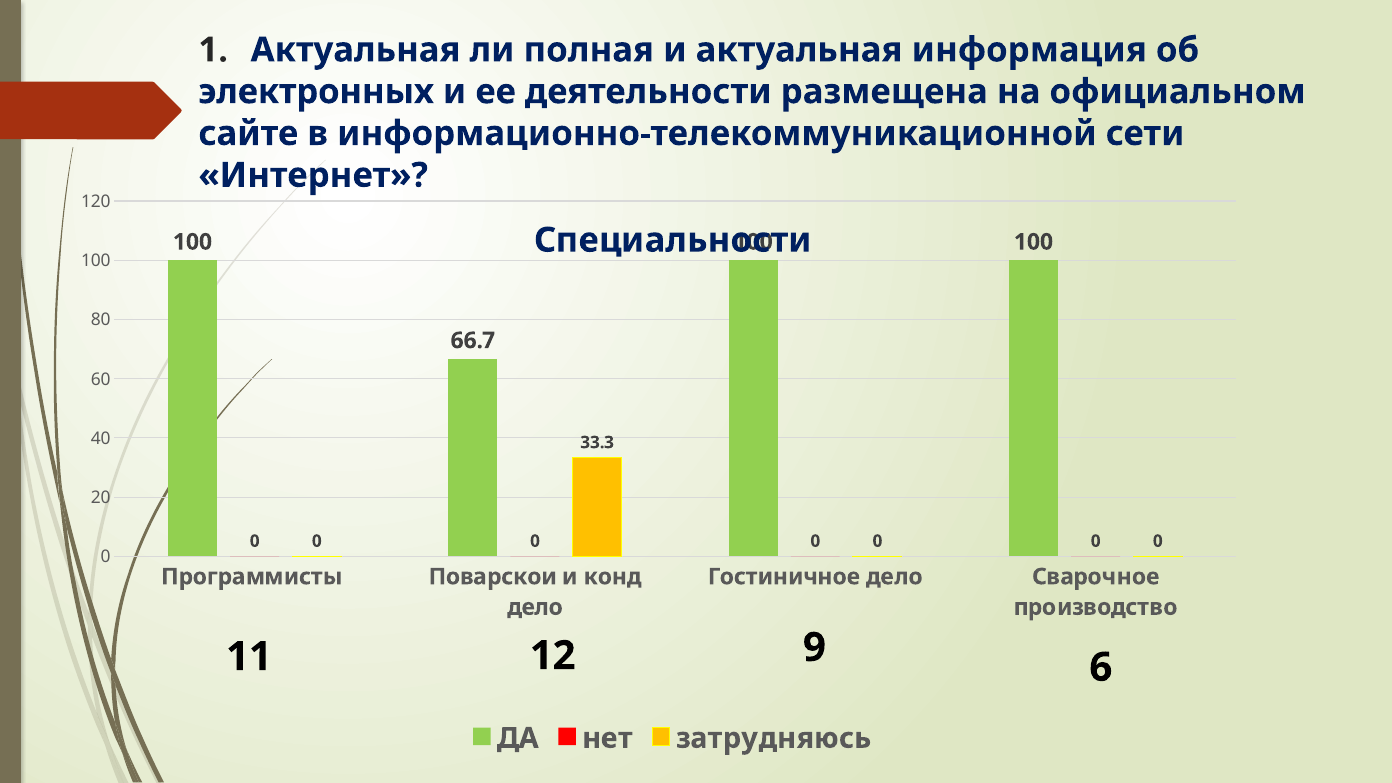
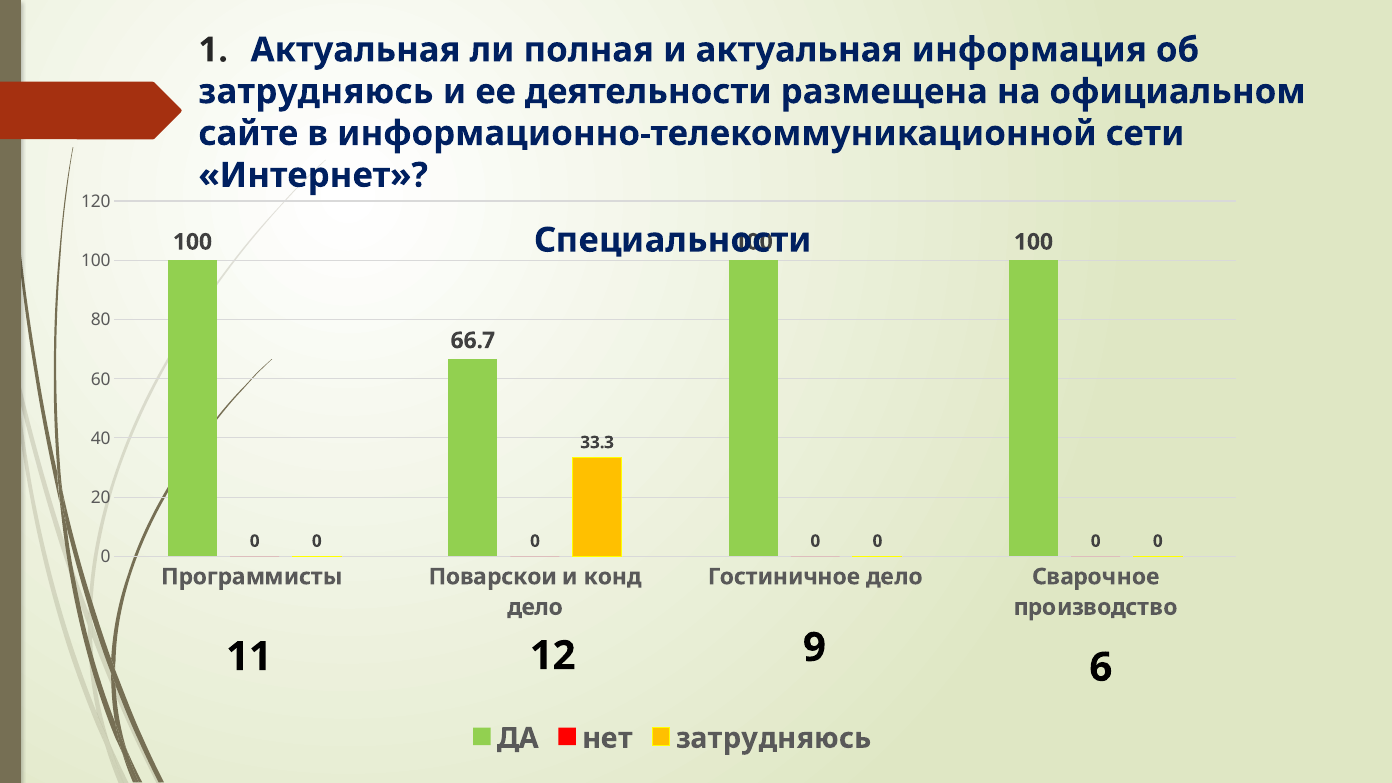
электронных at (316, 92): электронных -> затрудняюсь
